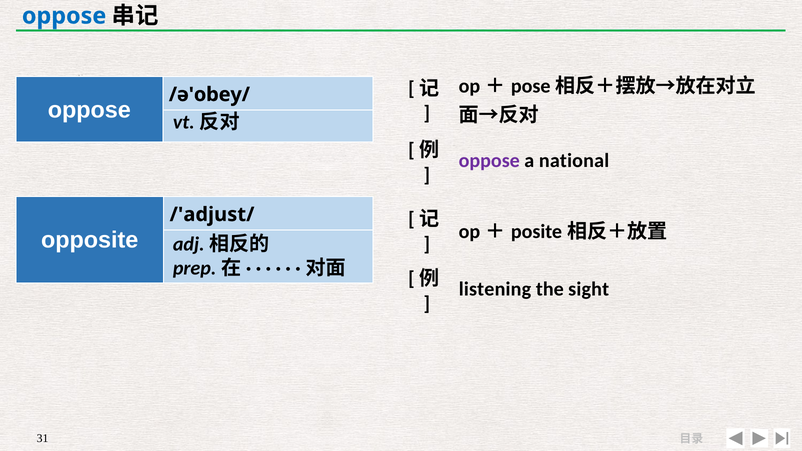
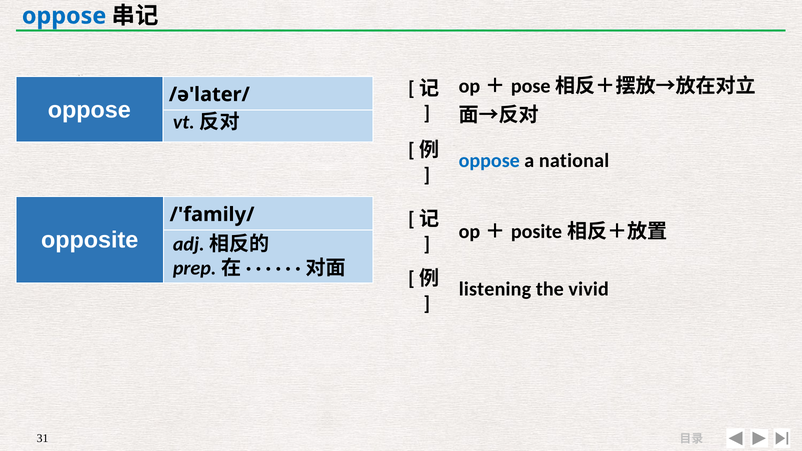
/ə'obey/: /ə'obey/ -> /ə'later/
oppose at (489, 161) colour: purple -> blue
/'adjust/: /'adjust/ -> /'family/
sight: sight -> vivid
